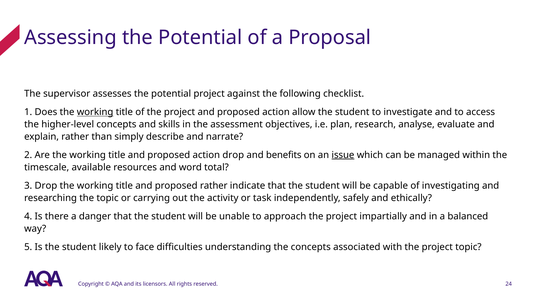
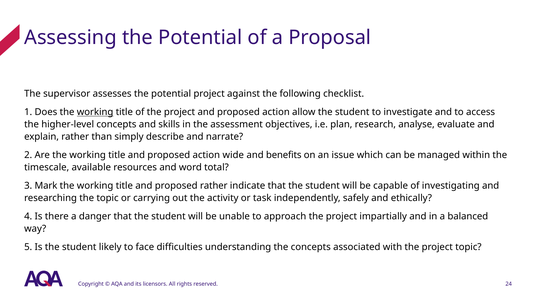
action drop: drop -> wide
issue underline: present -> none
3 Drop: Drop -> Mark
